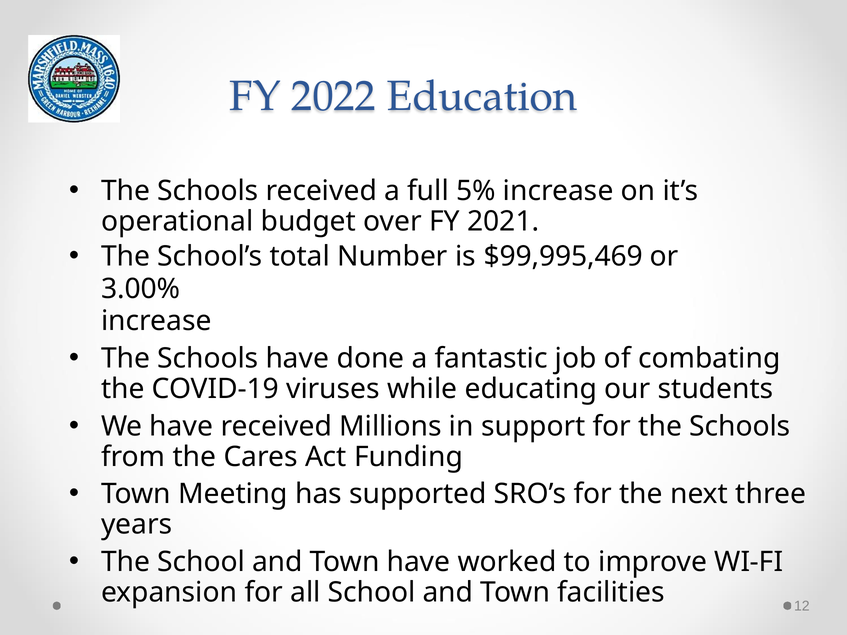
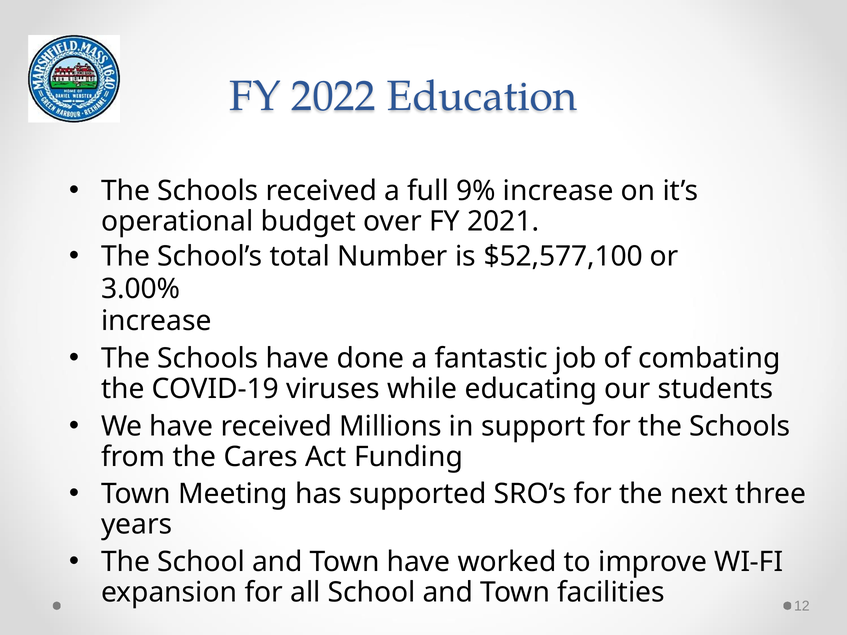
5%: 5% -> 9%
$99,995,469: $99,995,469 -> $52,577,100
